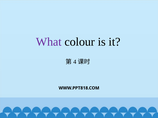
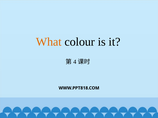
What colour: purple -> orange
